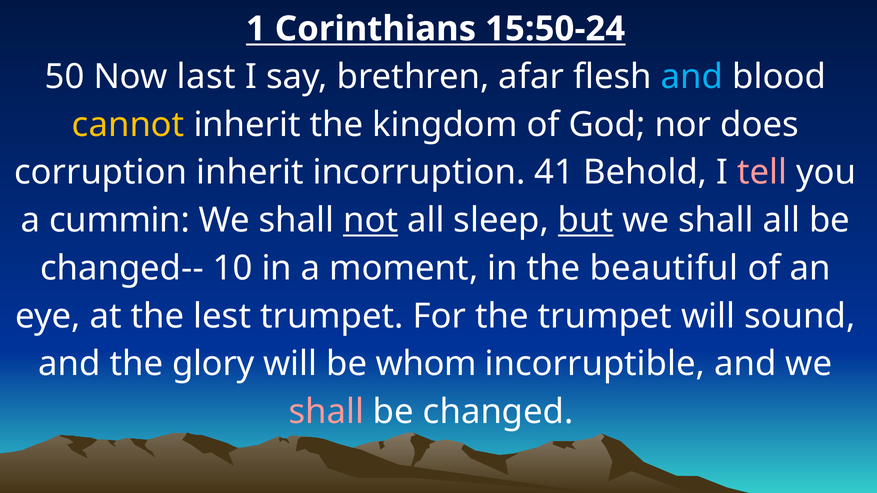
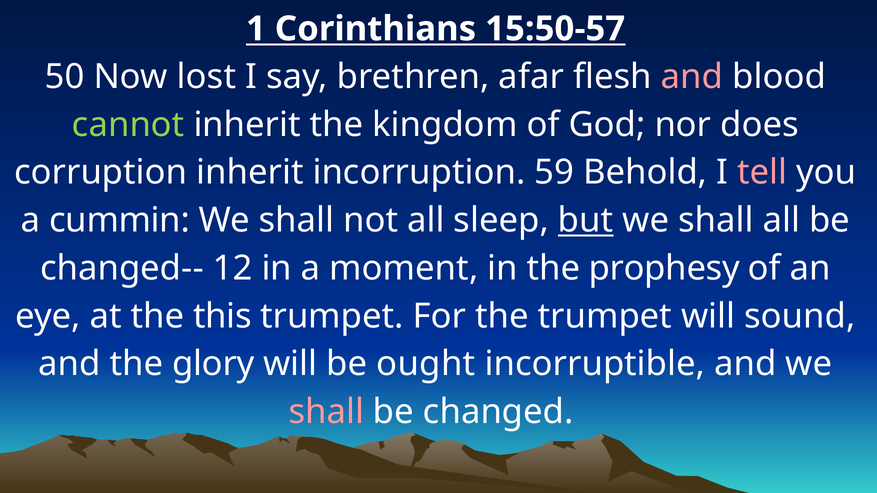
15:50-24: 15:50-24 -> 15:50-57
last: last -> lost
and at (692, 77) colour: light blue -> pink
cannot colour: yellow -> light green
41: 41 -> 59
not underline: present -> none
10: 10 -> 12
beautiful: beautiful -> prophesy
lest: lest -> this
whom: whom -> ought
